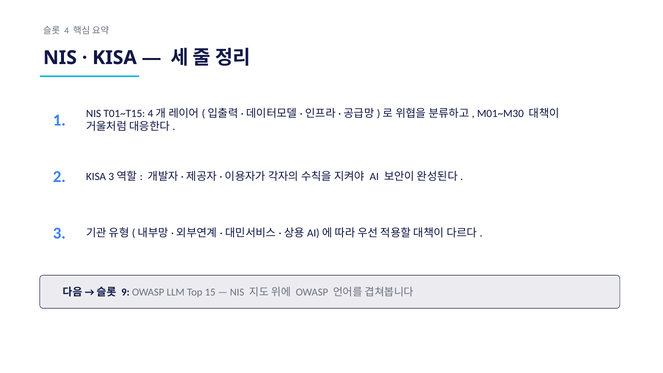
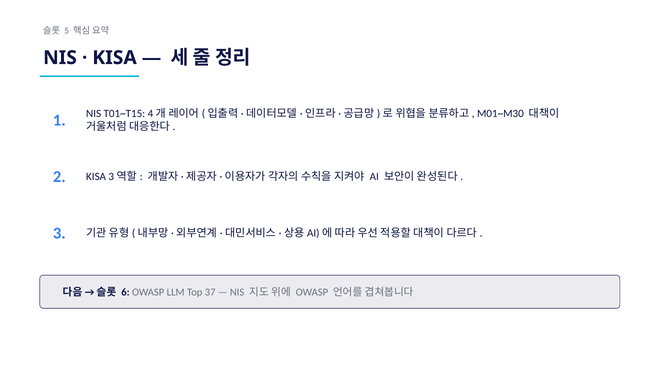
4 at (67, 30): 4 -> 5
9: 9 -> 6
15: 15 -> 37
